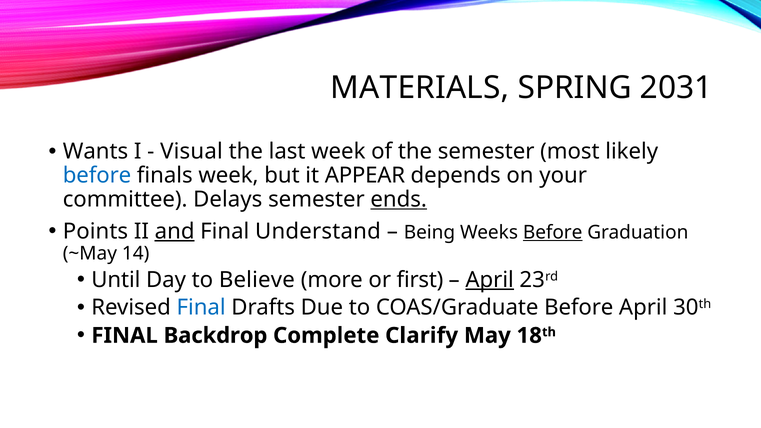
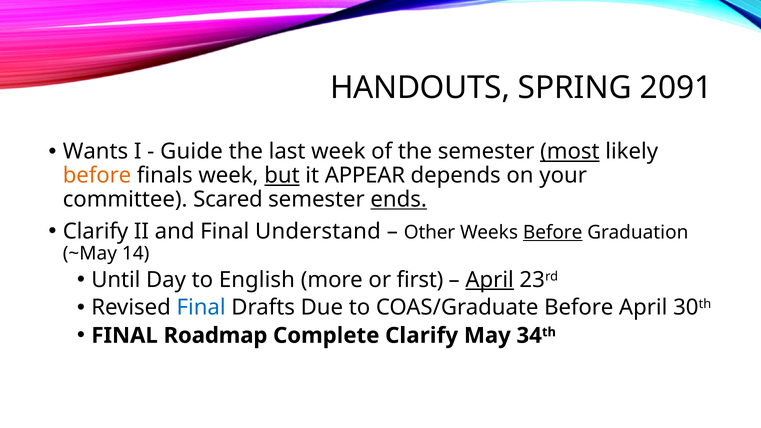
MATERIALS: MATERIALS -> HANDOUTS
2031: 2031 -> 2091
Visual: Visual -> Guide
most underline: none -> present
before at (97, 176) colour: blue -> orange
but underline: none -> present
Delays: Delays -> Scared
Points at (95, 231): Points -> Clarify
and underline: present -> none
Being: Being -> Other
Believe: Believe -> English
Backdrop: Backdrop -> Roadmap
18: 18 -> 34
